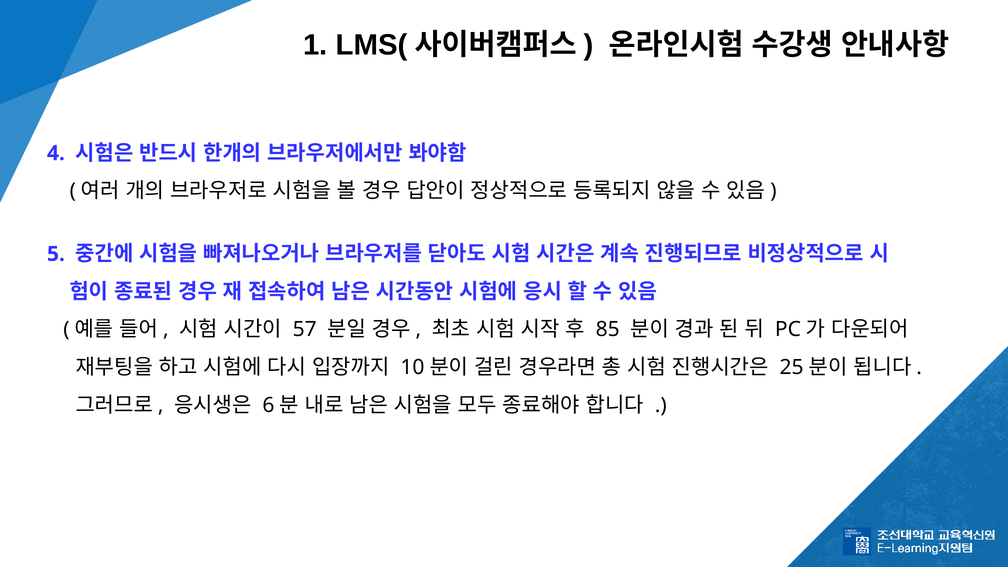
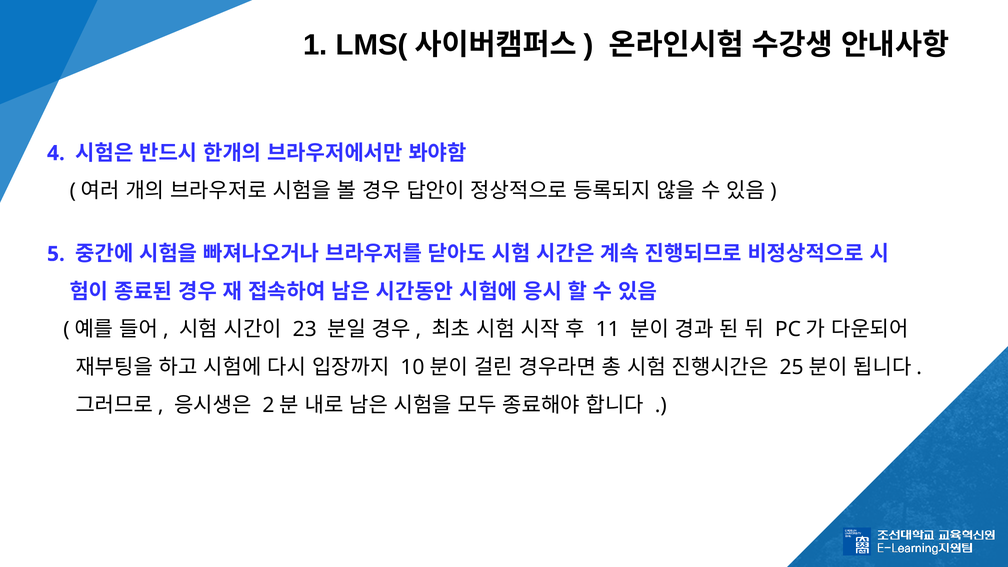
57: 57 -> 23
85: 85 -> 11
6: 6 -> 2
